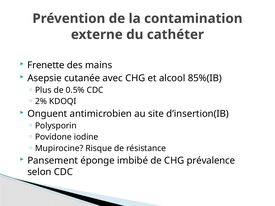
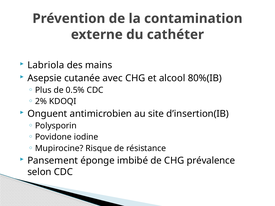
Frenette: Frenette -> Labriola
85%(IB: 85%(IB -> 80%(IB
